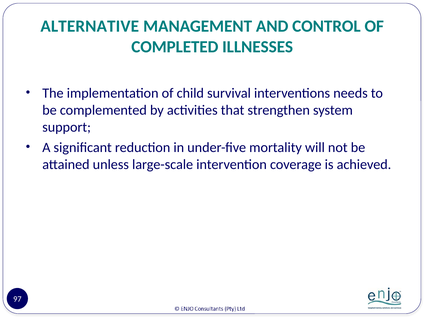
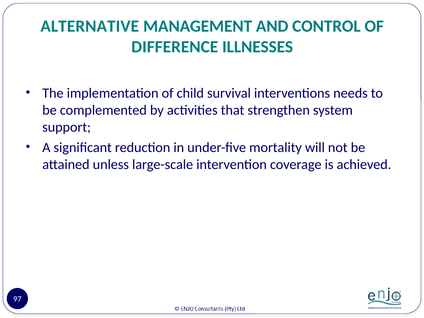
COMPLETED: COMPLETED -> DIFFERENCE
